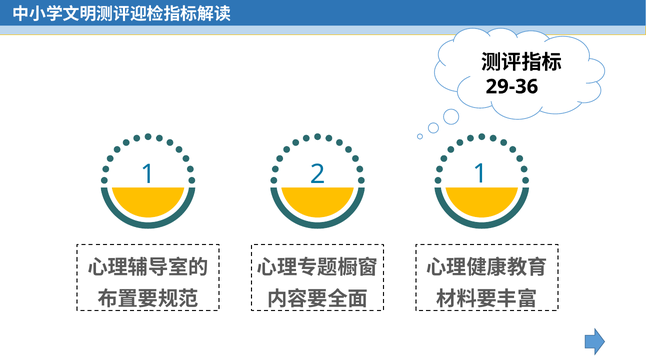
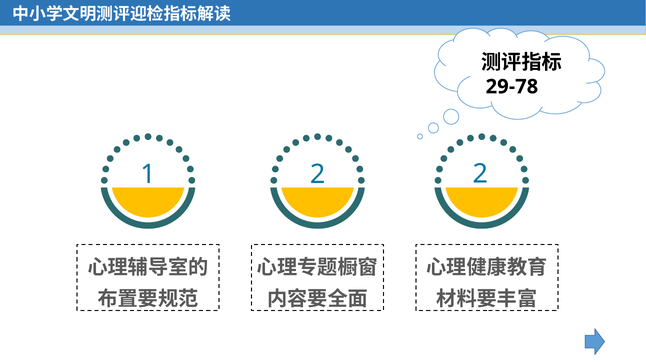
29-36: 29-36 -> 29-78
1 1: 1 -> 2
